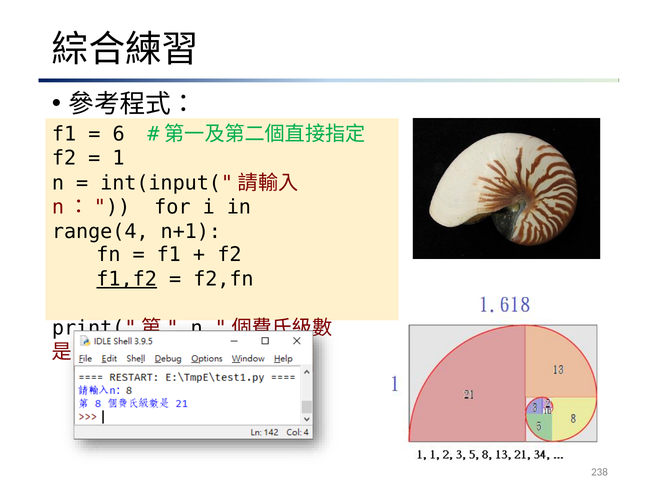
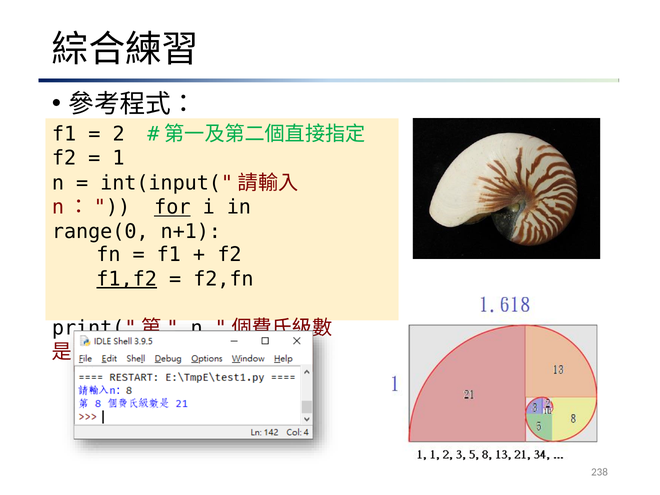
6: 6 -> 2
for underline: none -> present
range(4: range(4 -> range(0
